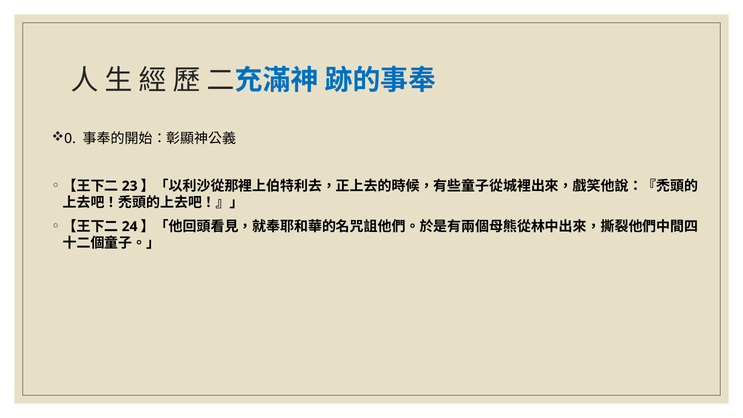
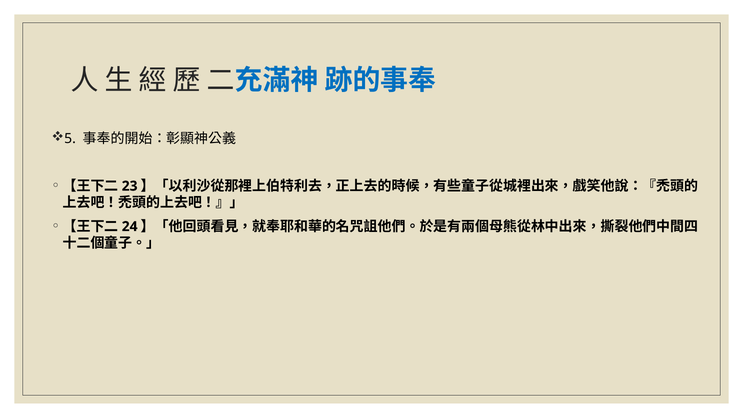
0: 0 -> 5
